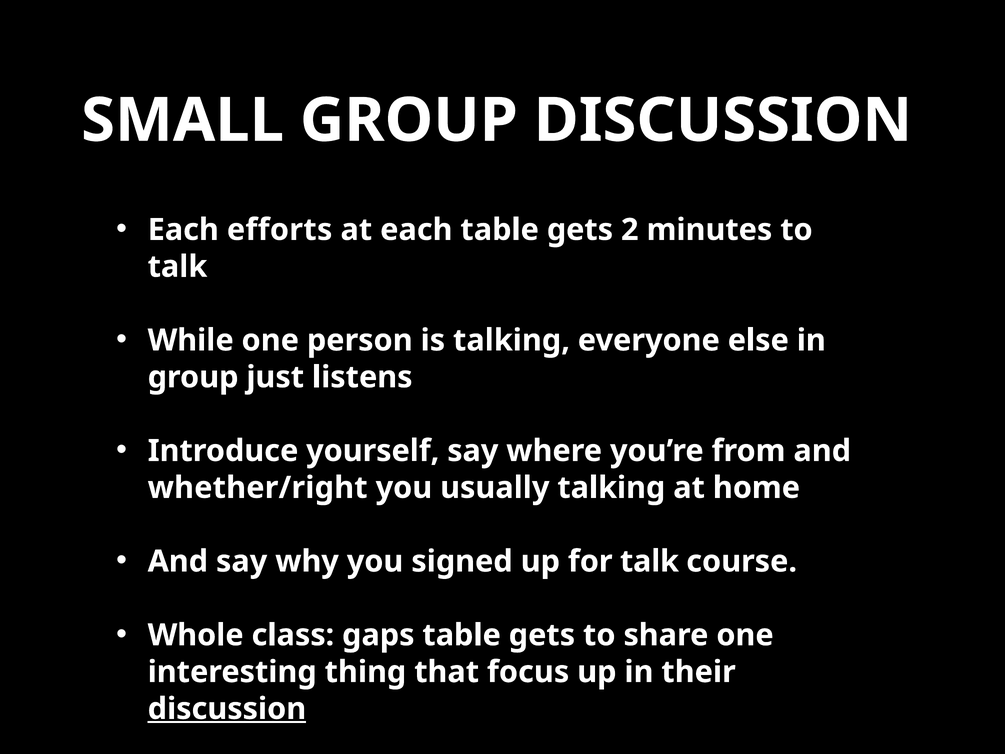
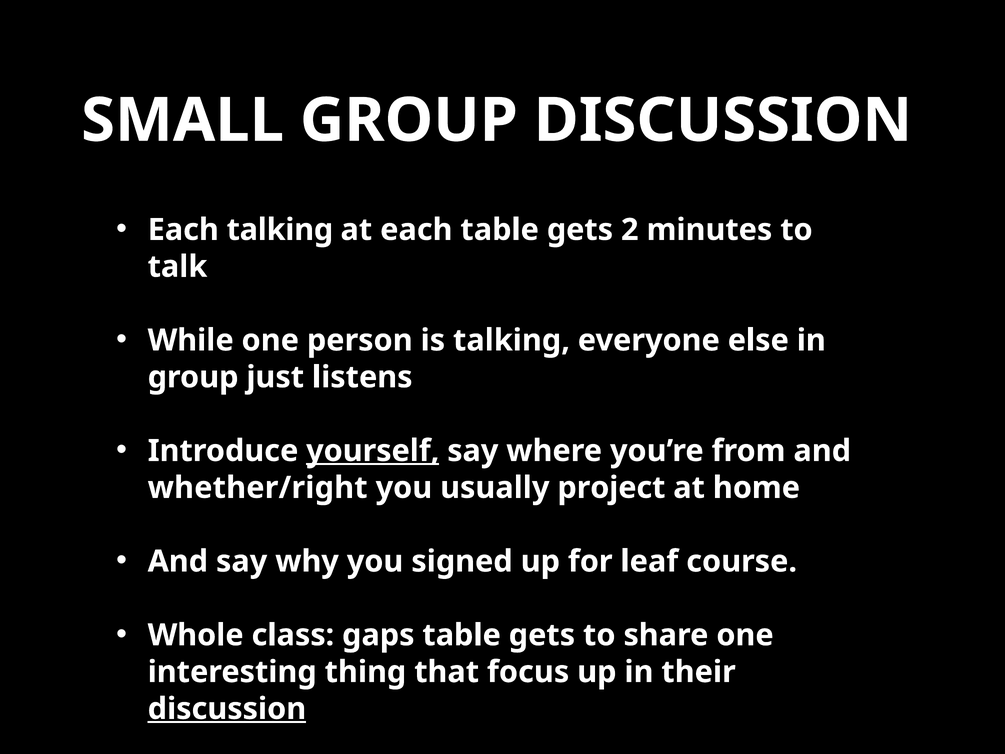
Each efforts: efforts -> talking
yourself underline: none -> present
usually talking: talking -> project
for talk: talk -> leaf
